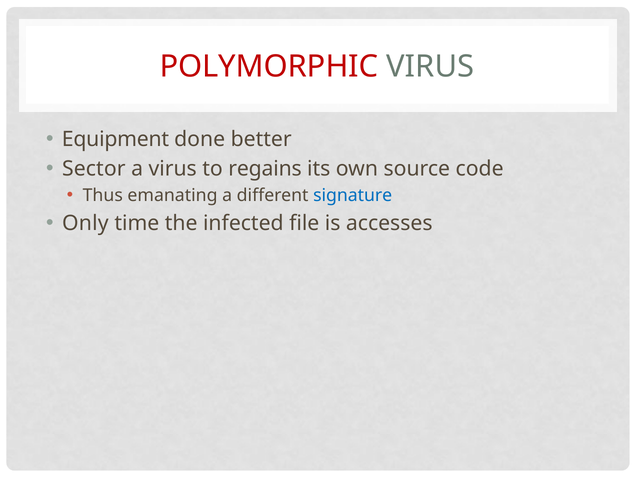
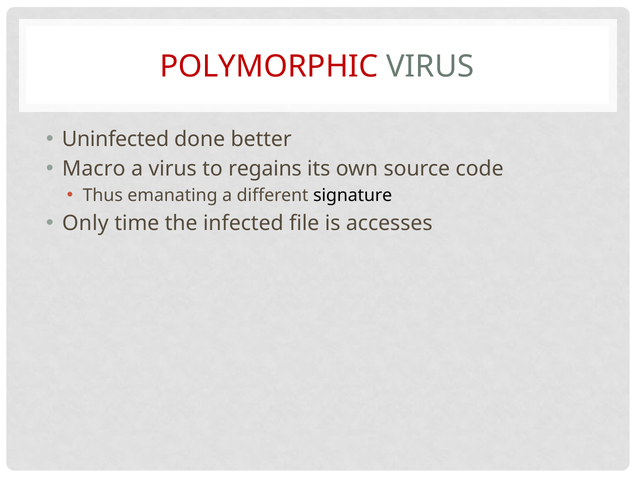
Equipment: Equipment -> Uninfected
Sector: Sector -> Macro
signature colour: blue -> black
